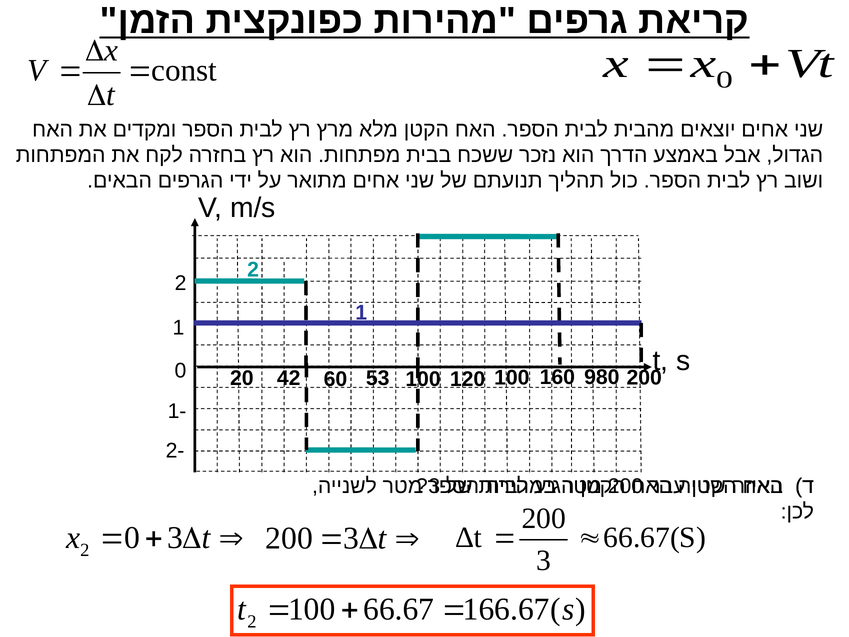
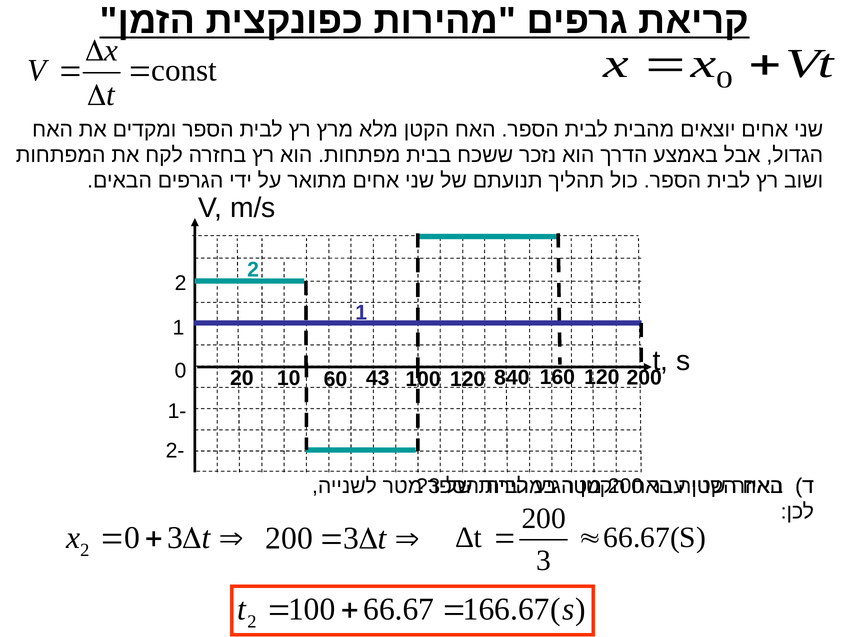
42: 42 -> 10
53: 53 -> 43
120 100: 100 -> 840
160 980: 980 -> 120
